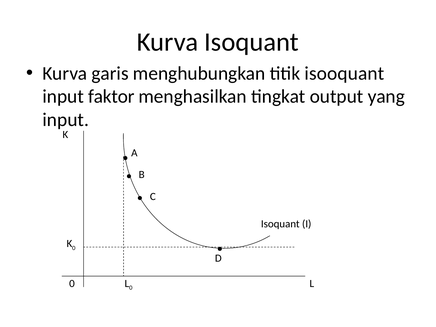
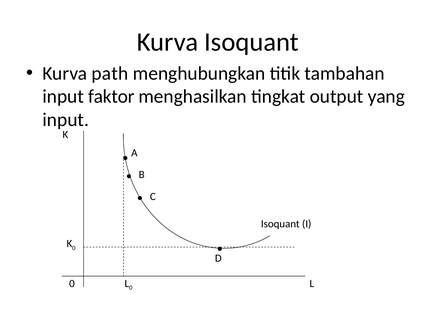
garis: garis -> path
isooquant: isooquant -> tambahan
